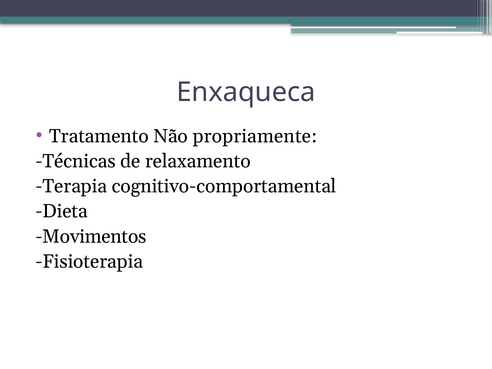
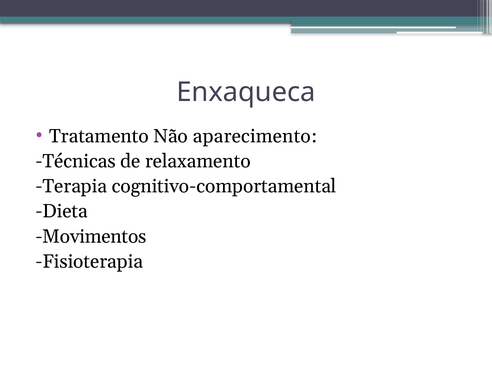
propriamente: propriamente -> aparecimento
